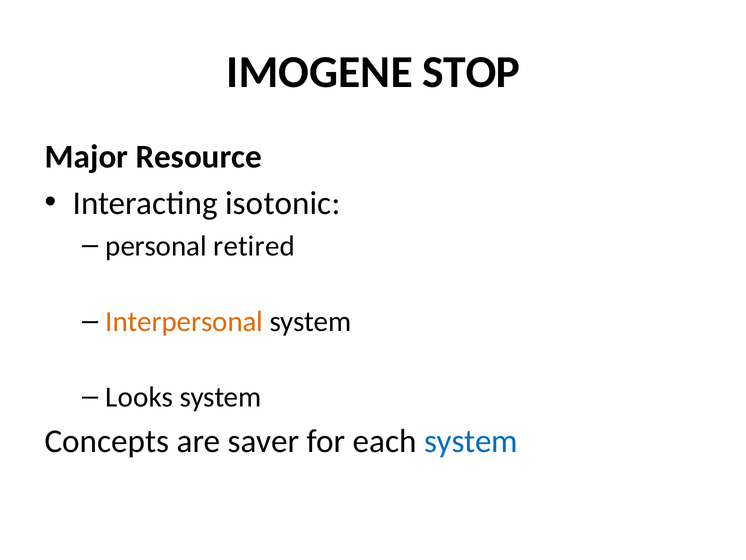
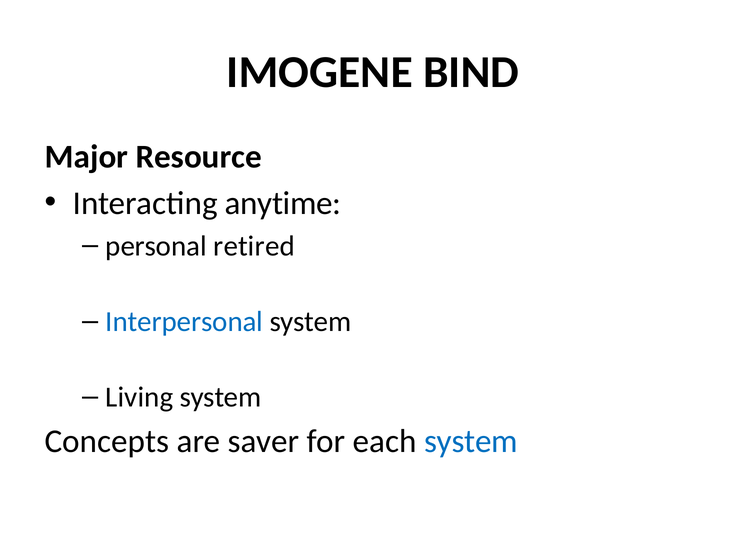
STOP: STOP -> BIND
isotonic: isotonic -> anytime
Interpersonal colour: orange -> blue
Looks: Looks -> Living
